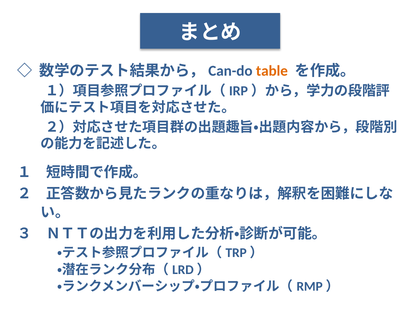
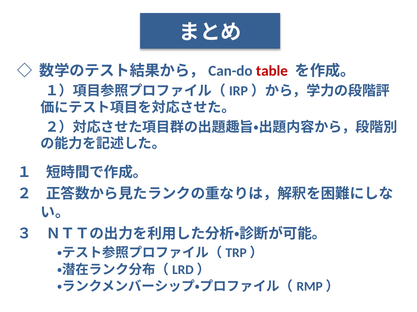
table colour: orange -> red
